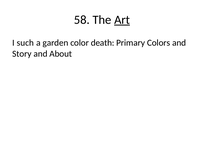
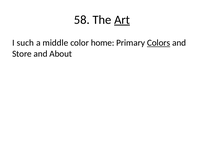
garden: garden -> middle
death: death -> home
Colors underline: none -> present
Story: Story -> Store
